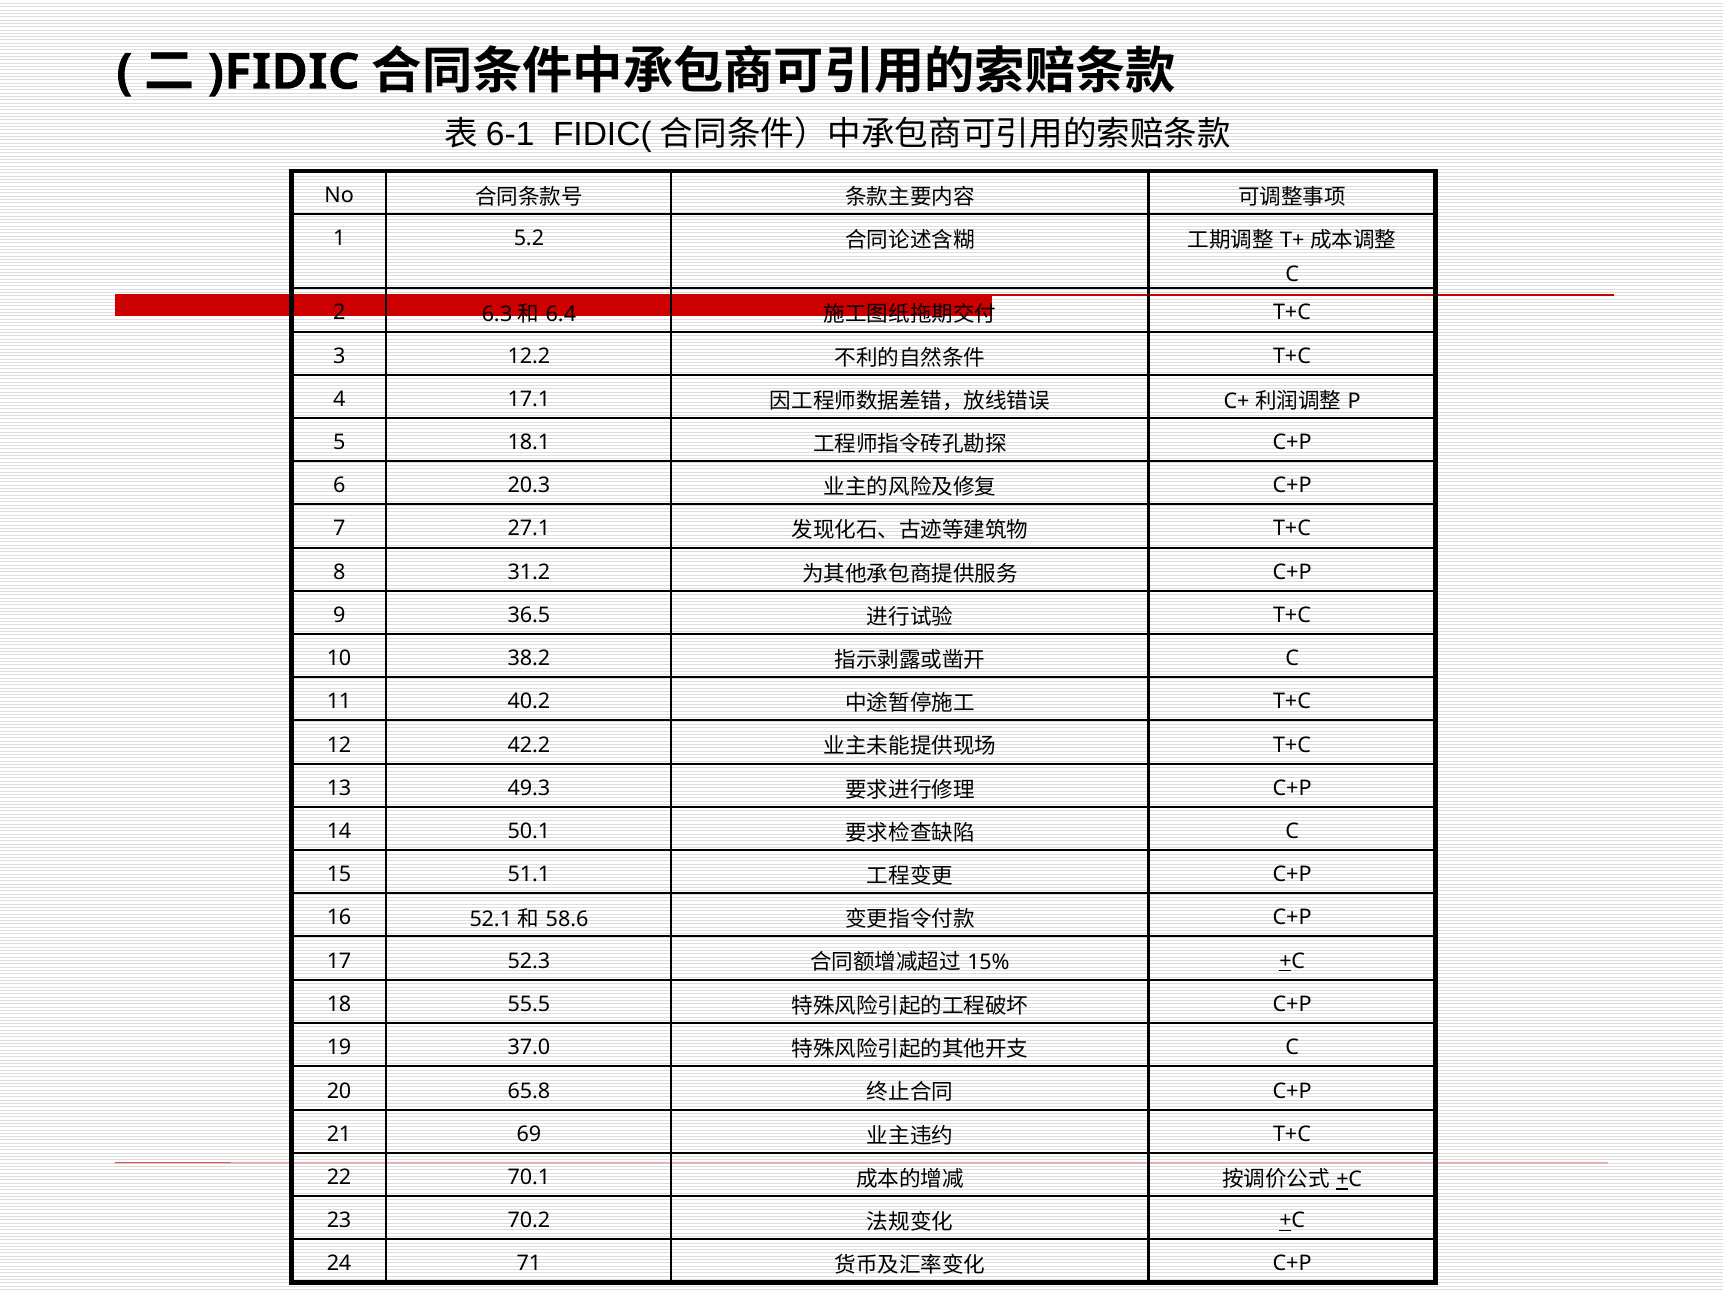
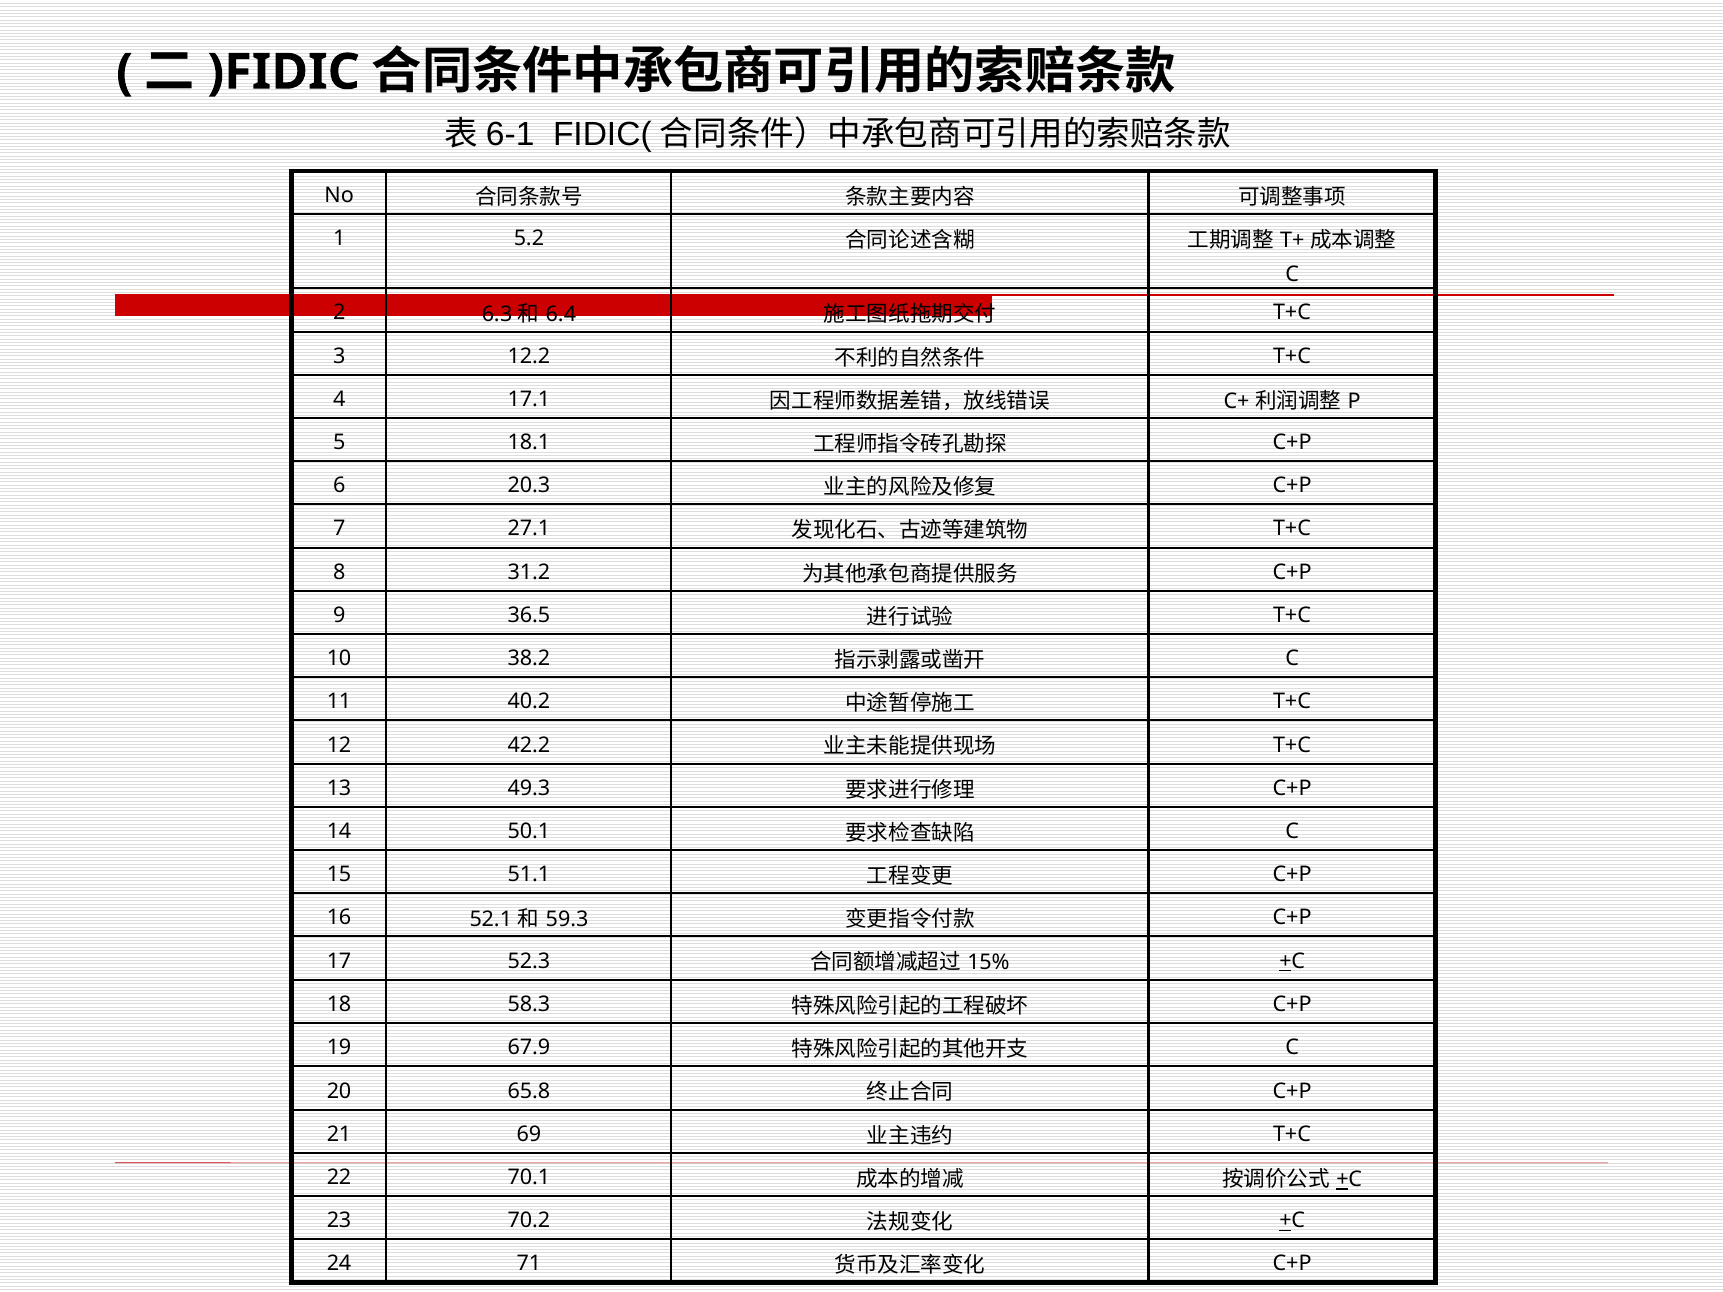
58.6: 58.6 -> 59.3
55.5: 55.5 -> 58.3
37.0: 37.0 -> 67.9
